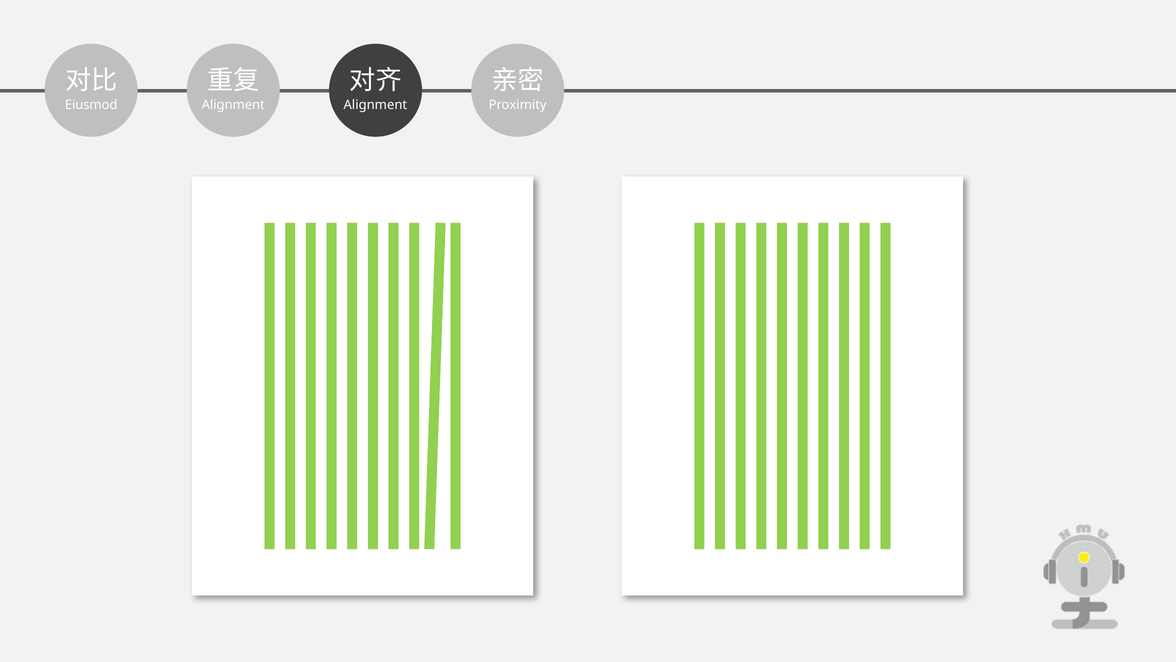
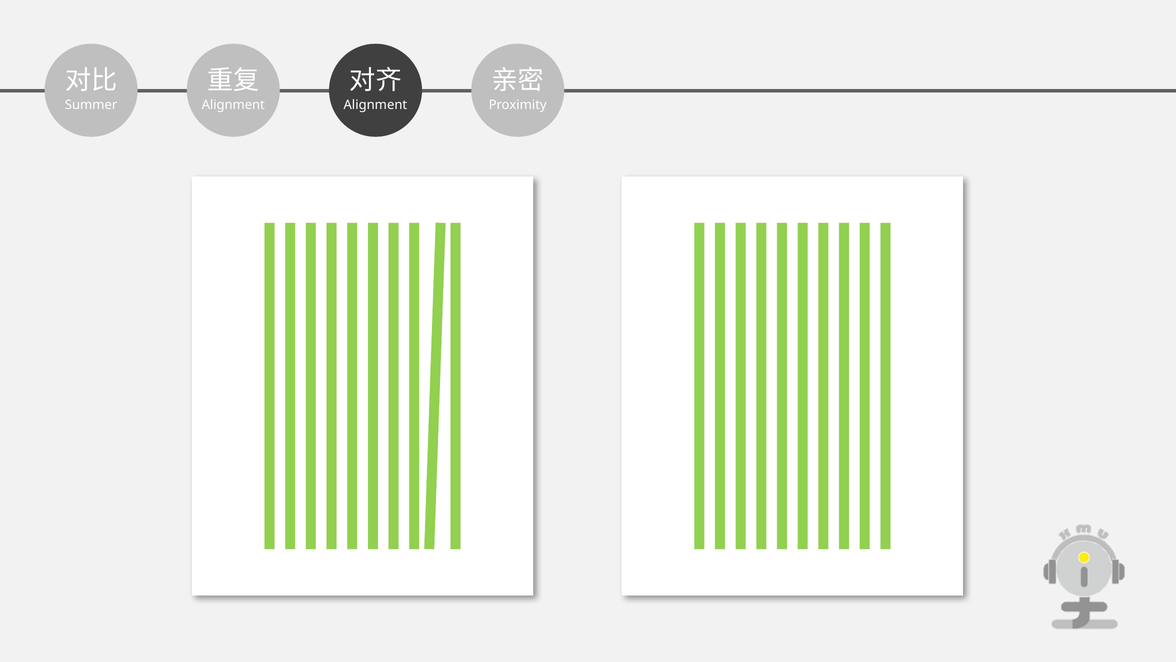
Eiusmod: Eiusmod -> Summer
